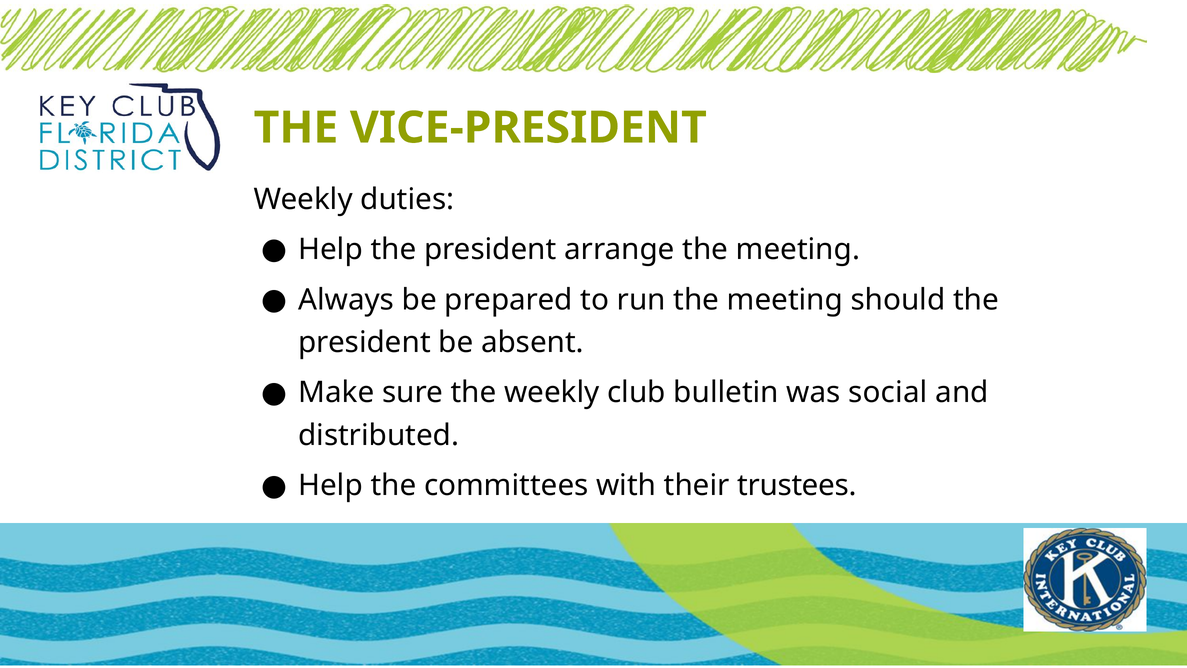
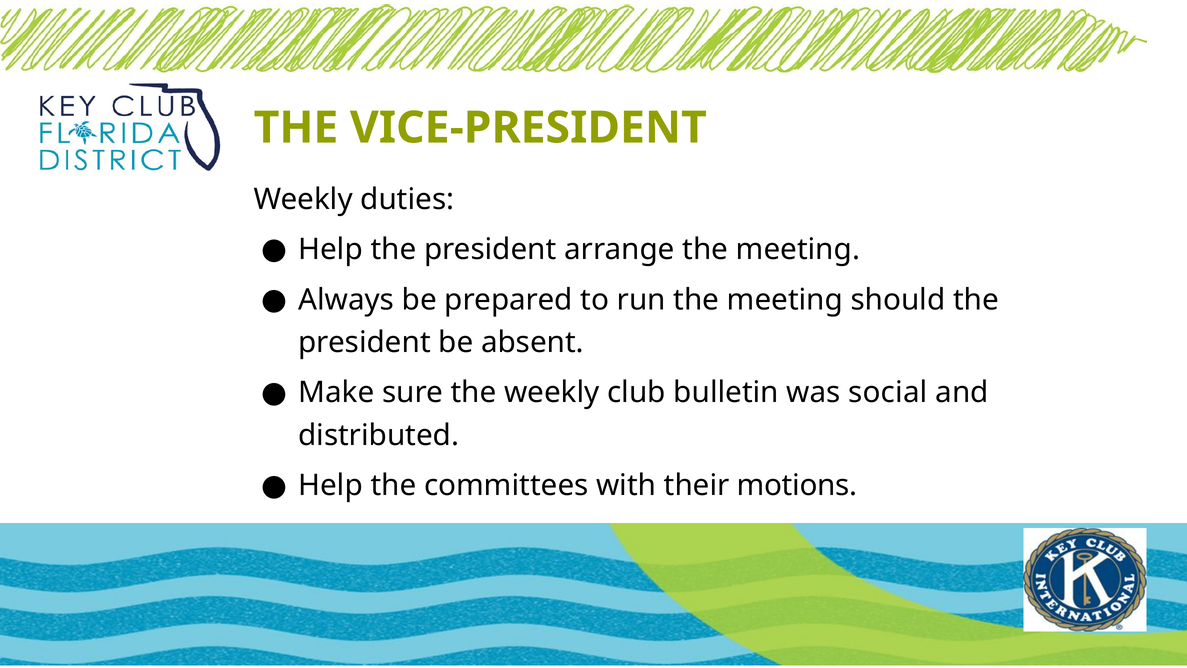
trustees: trustees -> motions
